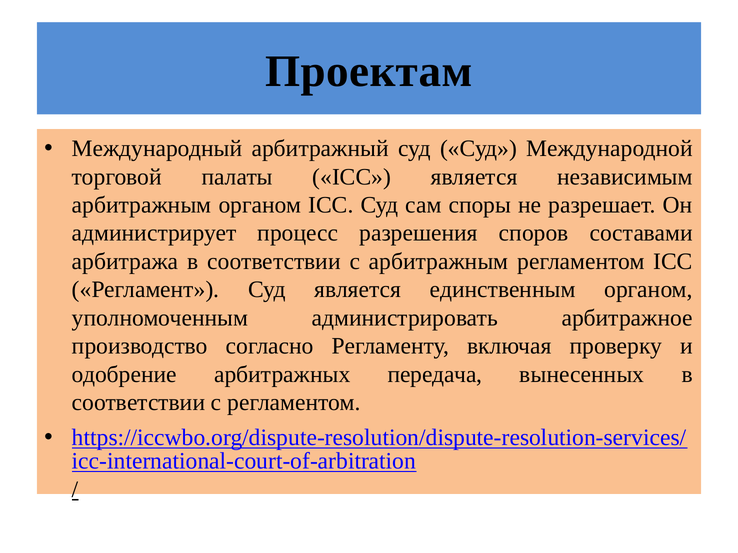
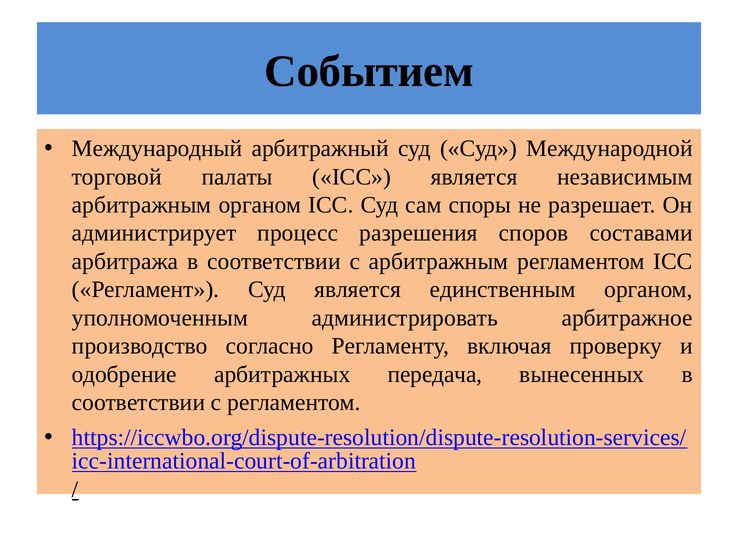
Проектам: Проектам -> Событием
